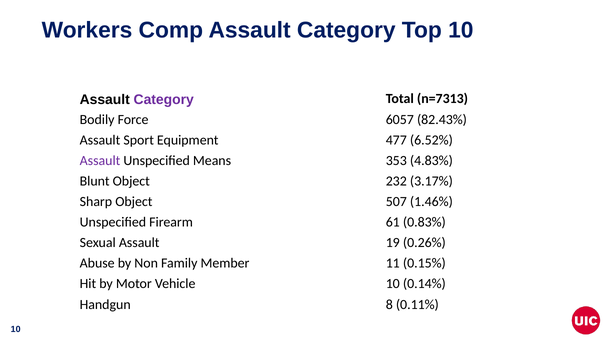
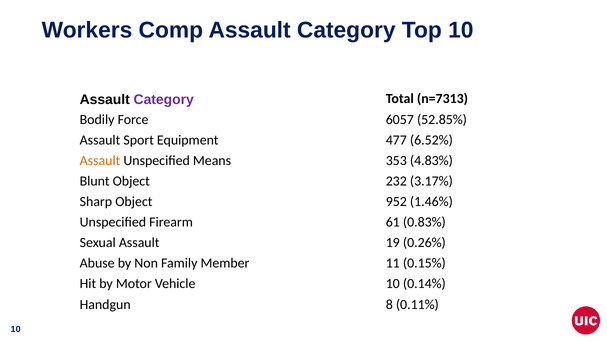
82.43%: 82.43% -> 52.85%
Assault at (100, 160) colour: purple -> orange
507: 507 -> 952
